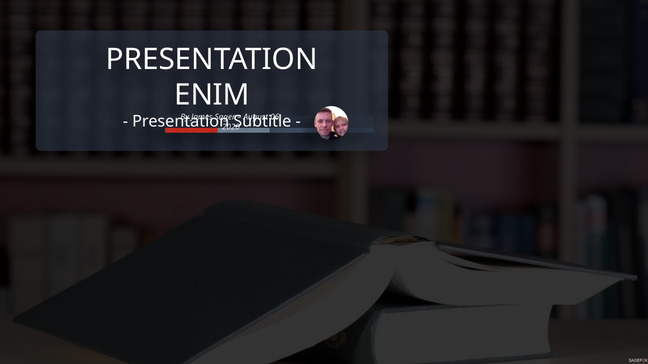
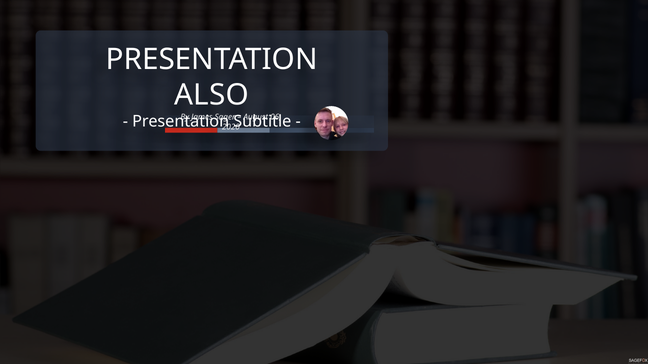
ENIM: ENIM -> ALSO
